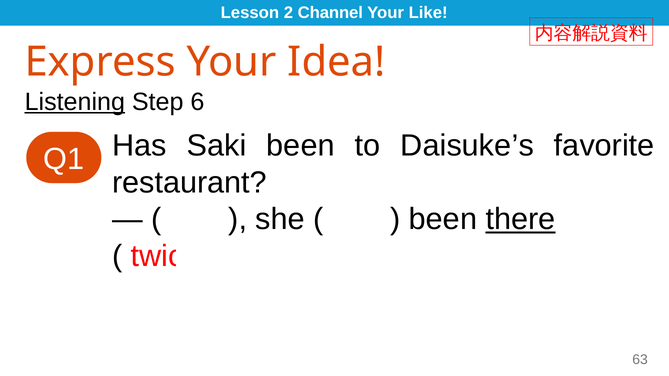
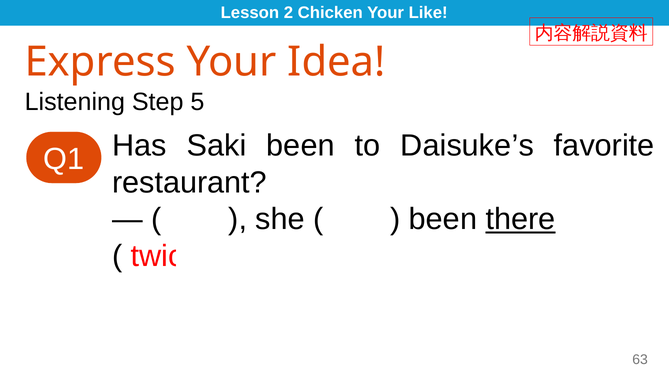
Channel: Channel -> Chicken
Listening underline: present -> none
6: 6 -> 5
